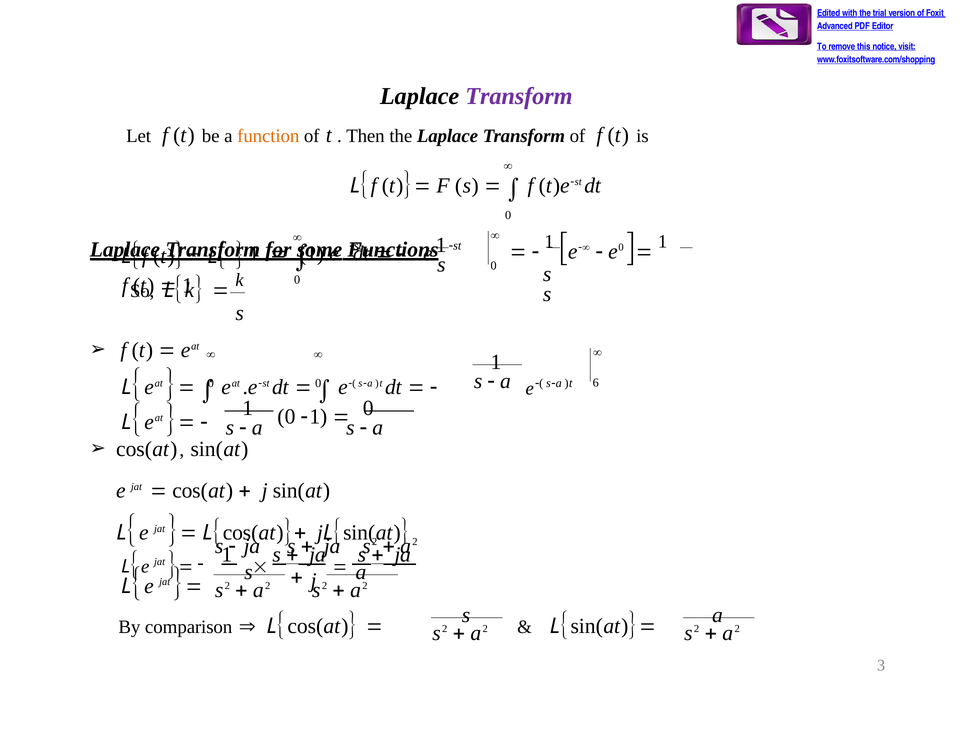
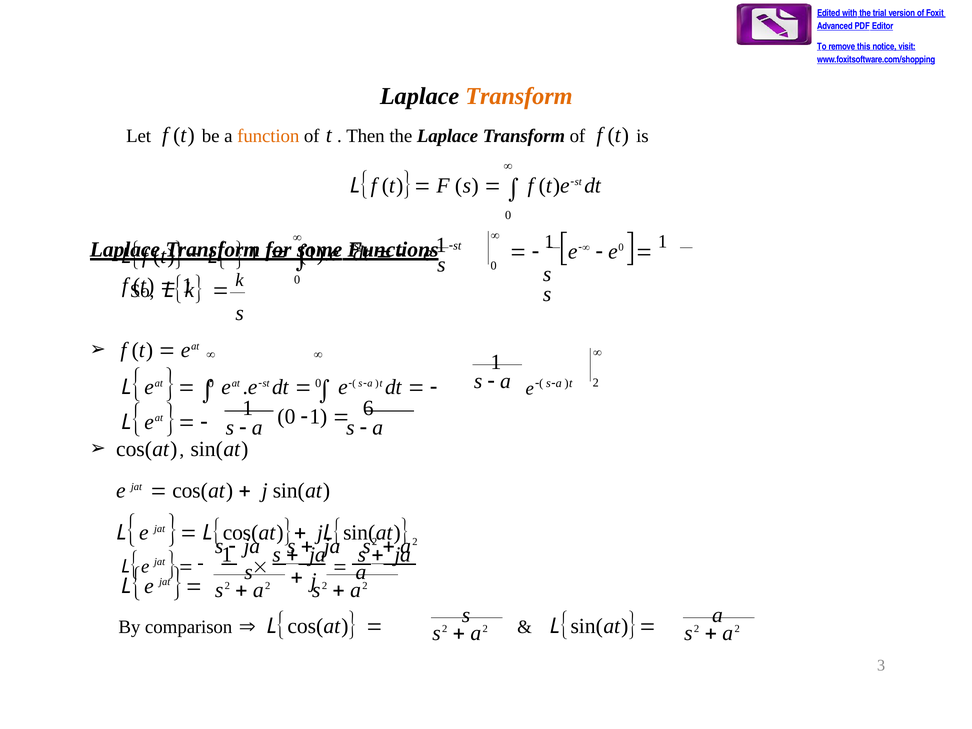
Transform at (519, 96) colour: purple -> orange
6: 6 -> 2
0 at (368, 408): 0 -> 6
